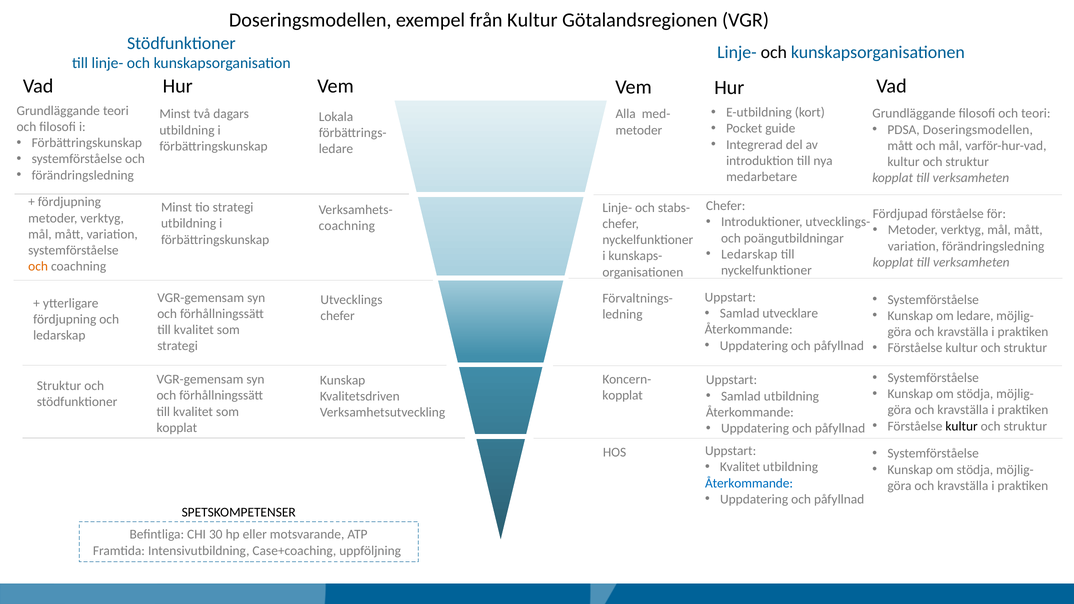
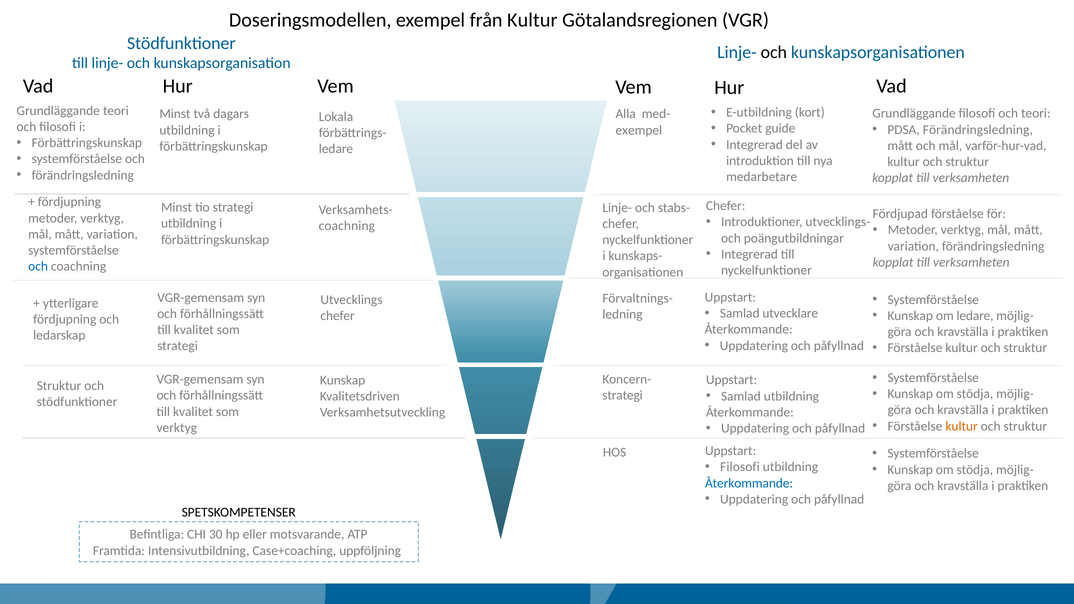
PDSA Doseringsmodellen: Doseringsmodellen -> Förändringsledning
metoder at (639, 130): metoder -> exempel
Ledarskap at (749, 254): Ledarskap -> Integrerad
och at (38, 267) colour: orange -> blue
kopplat at (623, 396): kopplat -> strategi
kultur at (962, 426) colour: black -> orange
kopplat at (177, 428): kopplat -> verktyg
Kvalitet at (740, 467): Kvalitet -> Filosofi
